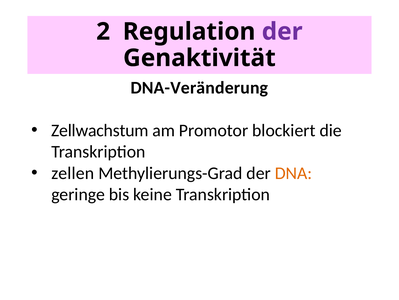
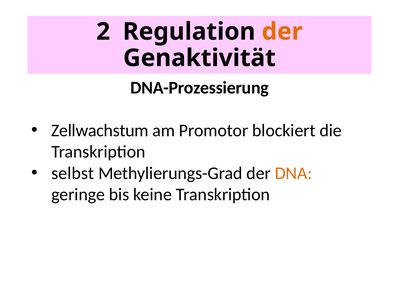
der at (282, 32) colour: purple -> orange
DNA-Veränderung: DNA-Veränderung -> DNA-Prozessierung
zellen: zellen -> selbst
